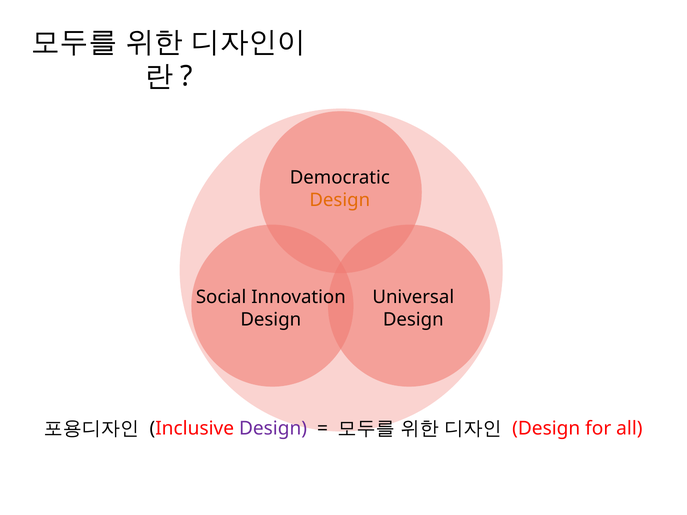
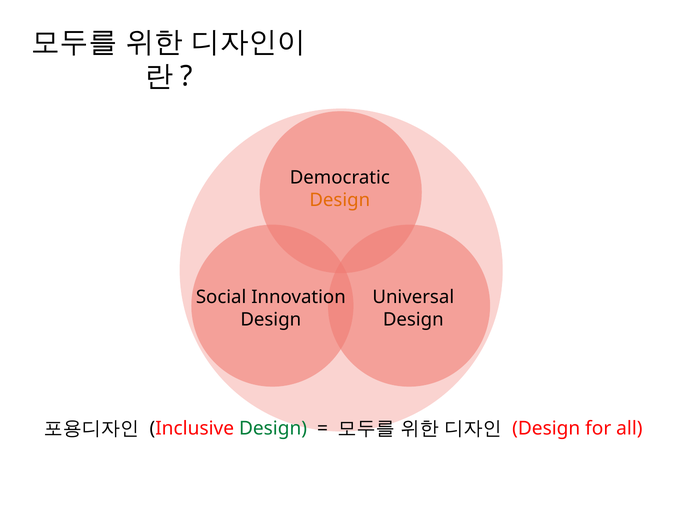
Design at (273, 429) colour: purple -> green
